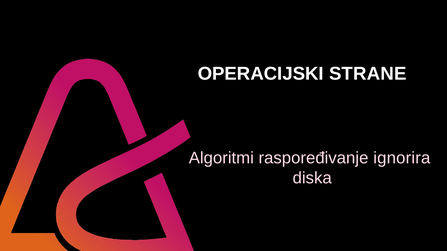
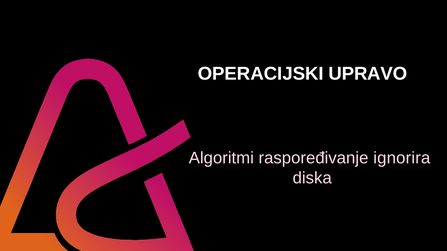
STRANE: STRANE -> UPRAVO
